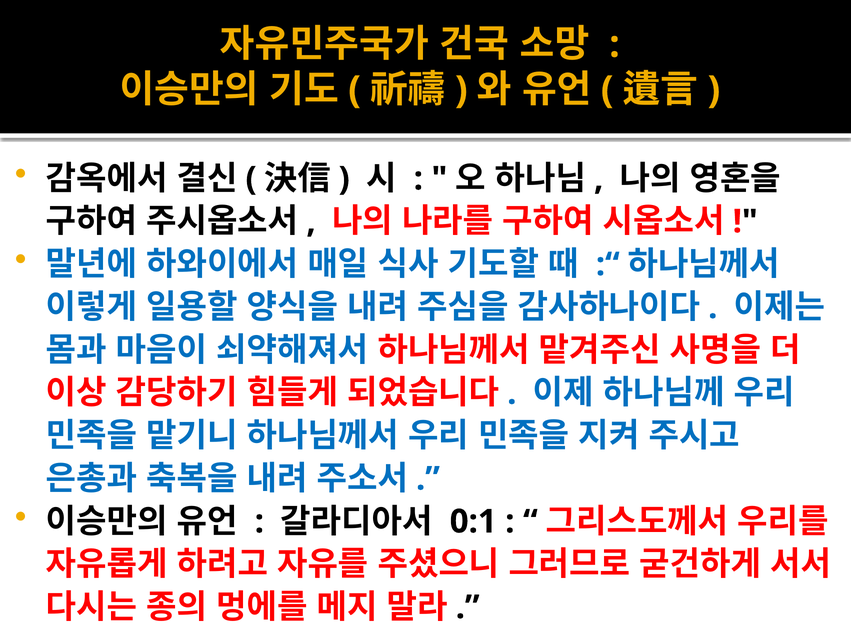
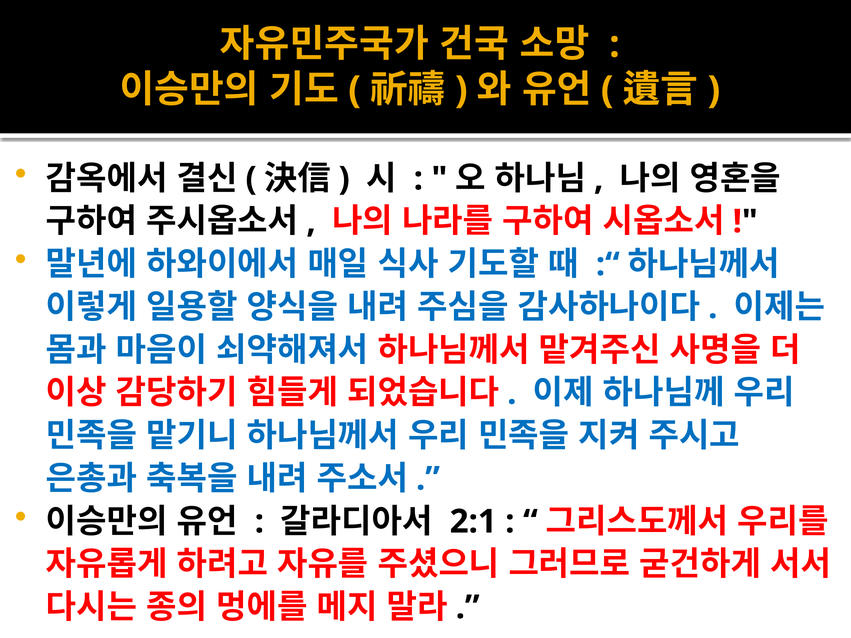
0:1: 0:1 -> 2:1
